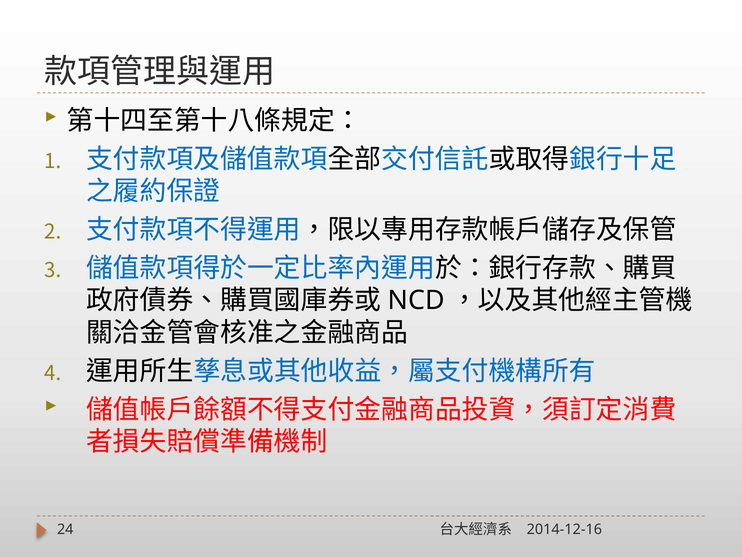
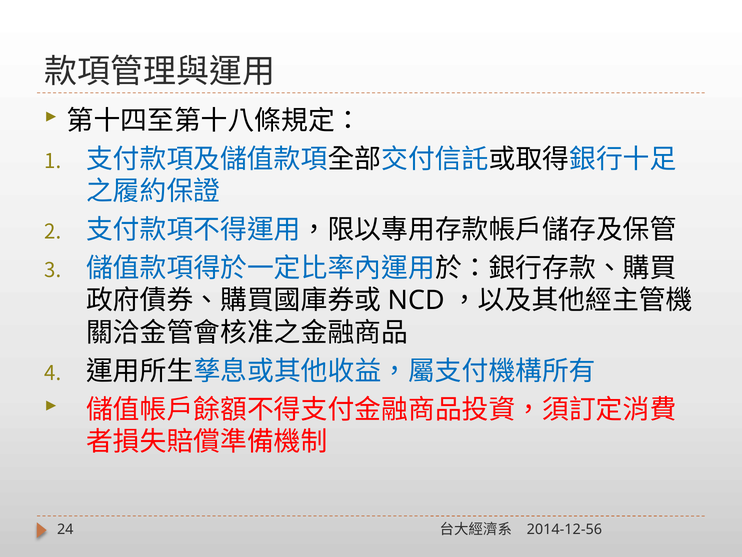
2014-12-16: 2014-12-16 -> 2014-12-56
